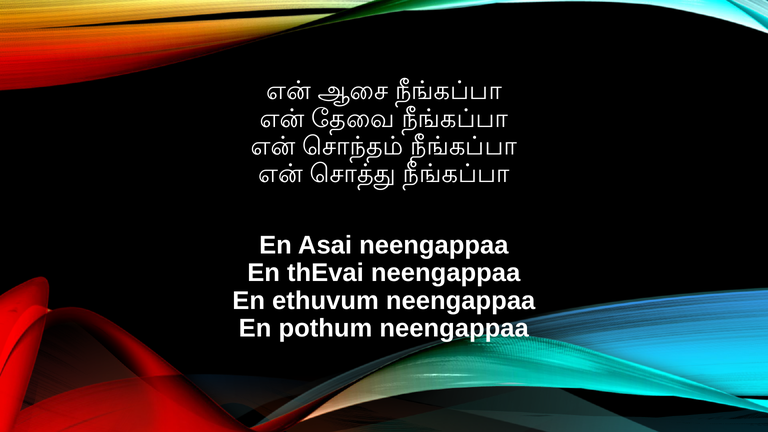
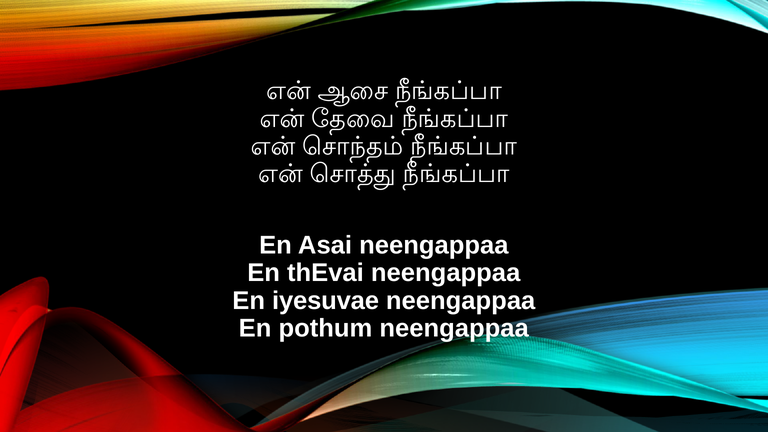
ethuvum: ethuvum -> iyesuvae
